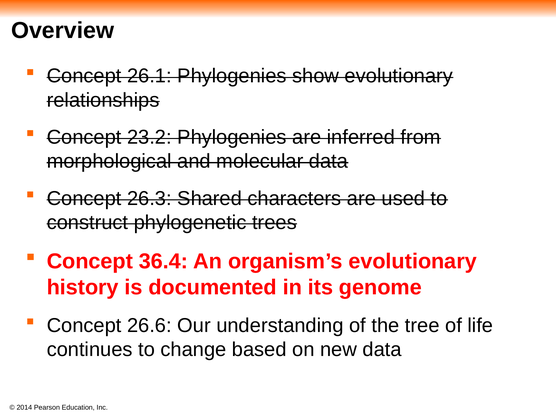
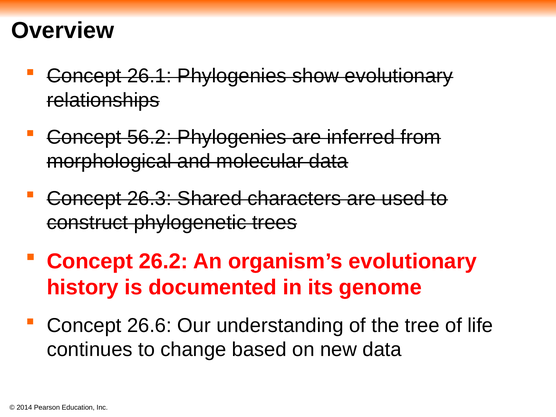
23.2: 23.2 -> 56.2
36.4: 36.4 -> 26.2
